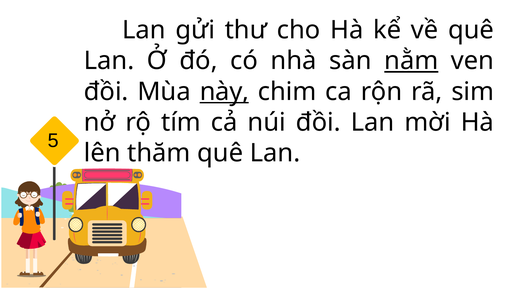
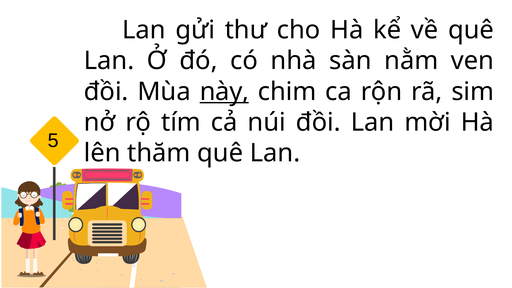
nằm underline: present -> none
